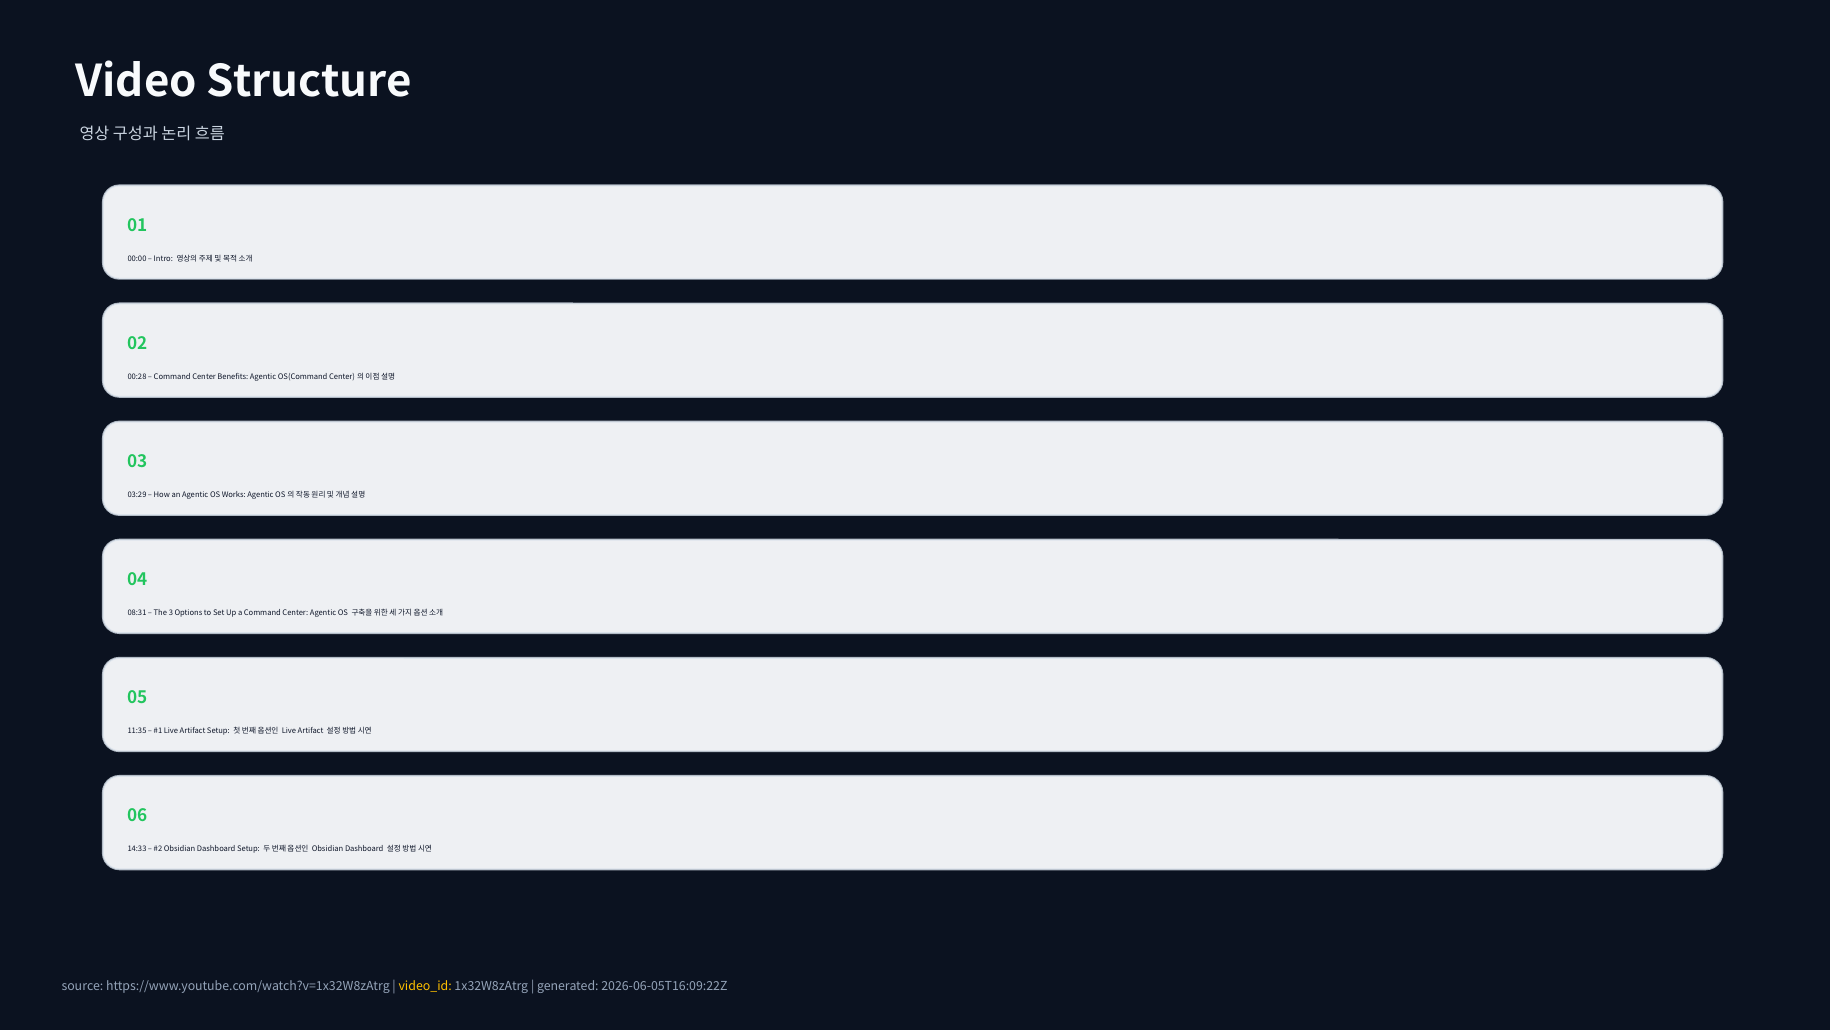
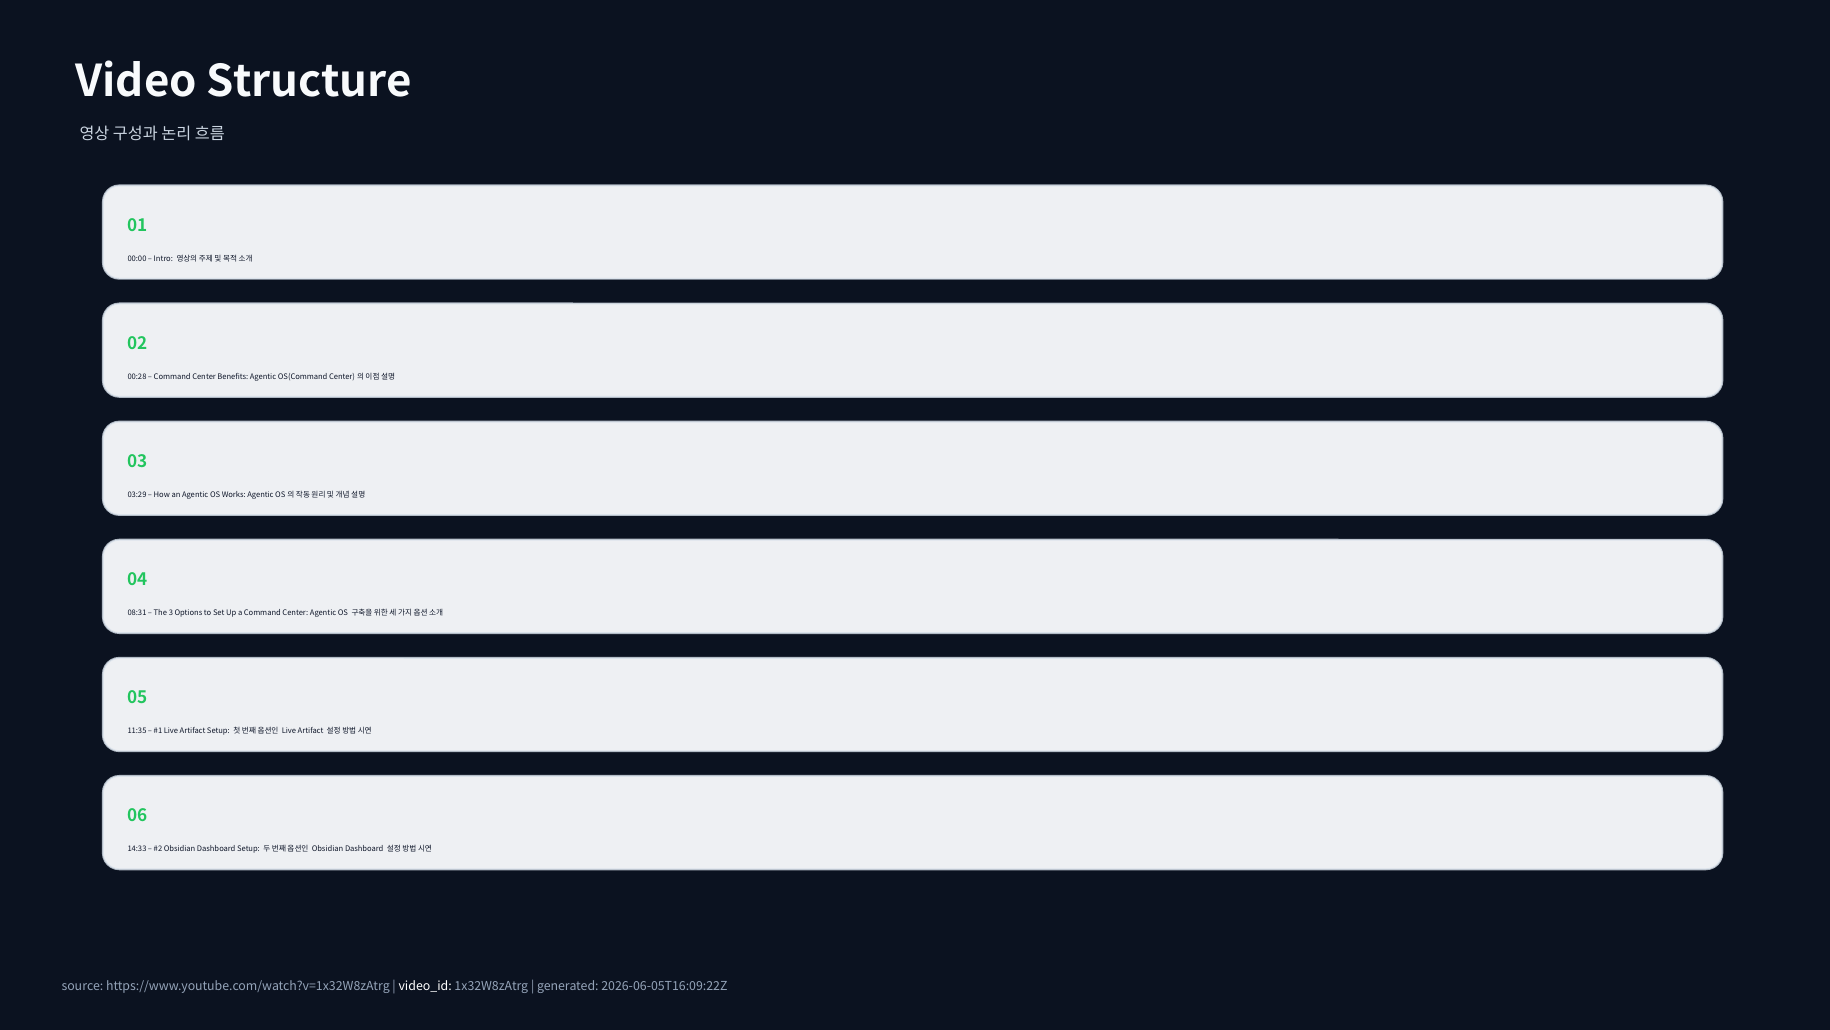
video_id colour: yellow -> white
